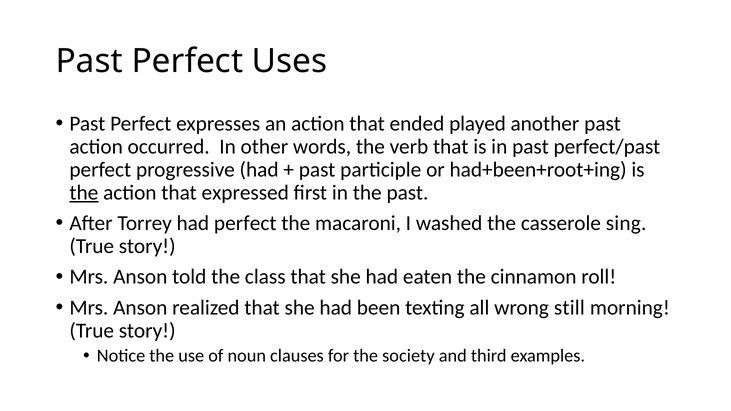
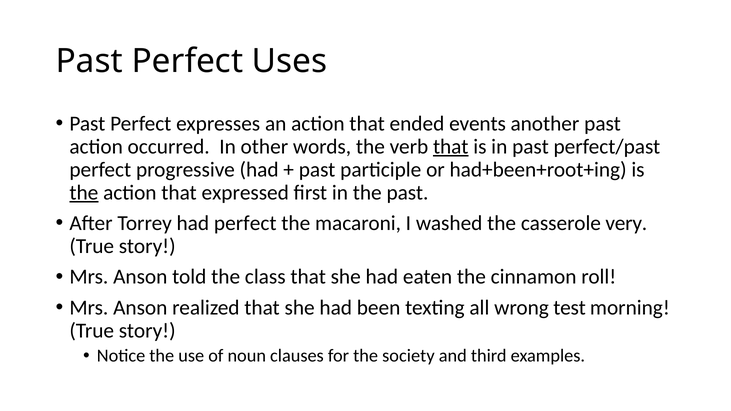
played: played -> events
that at (451, 147) underline: none -> present
sing: sing -> very
still: still -> test
